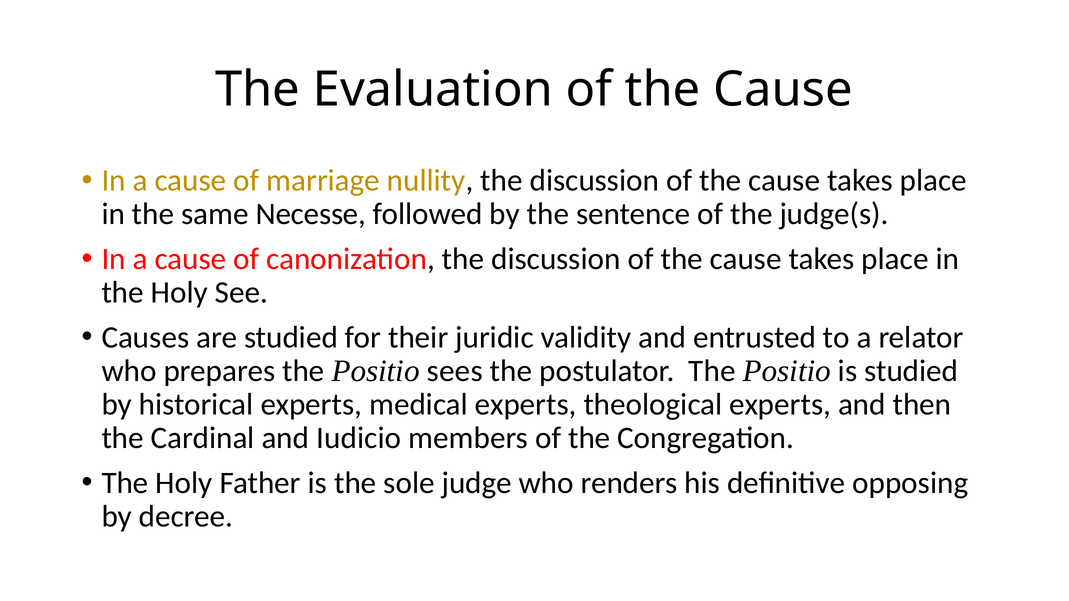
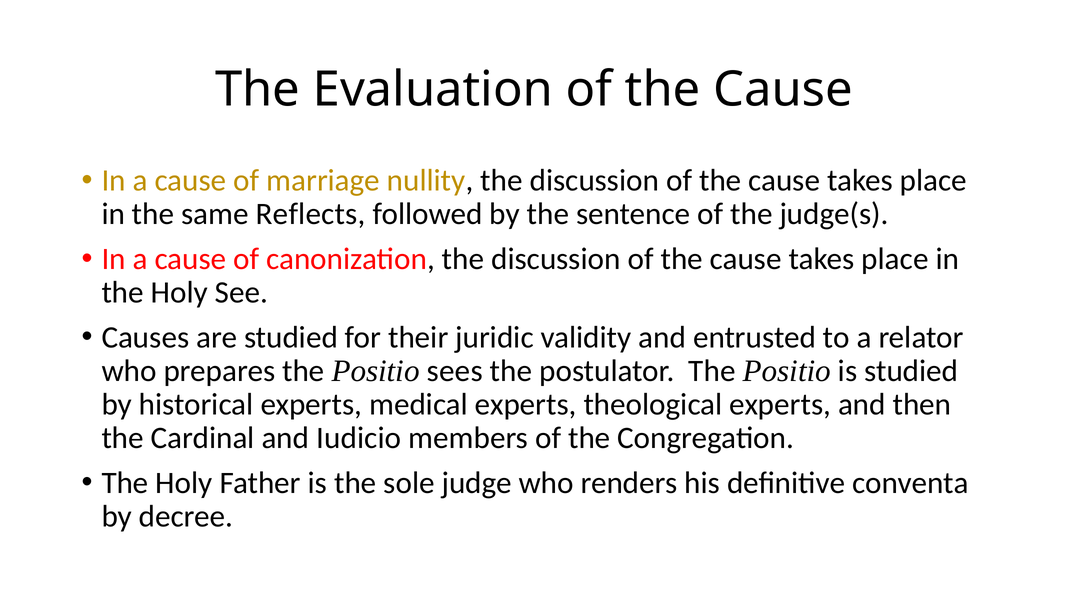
Necesse: Necesse -> Reflects
opposing: opposing -> conventa
